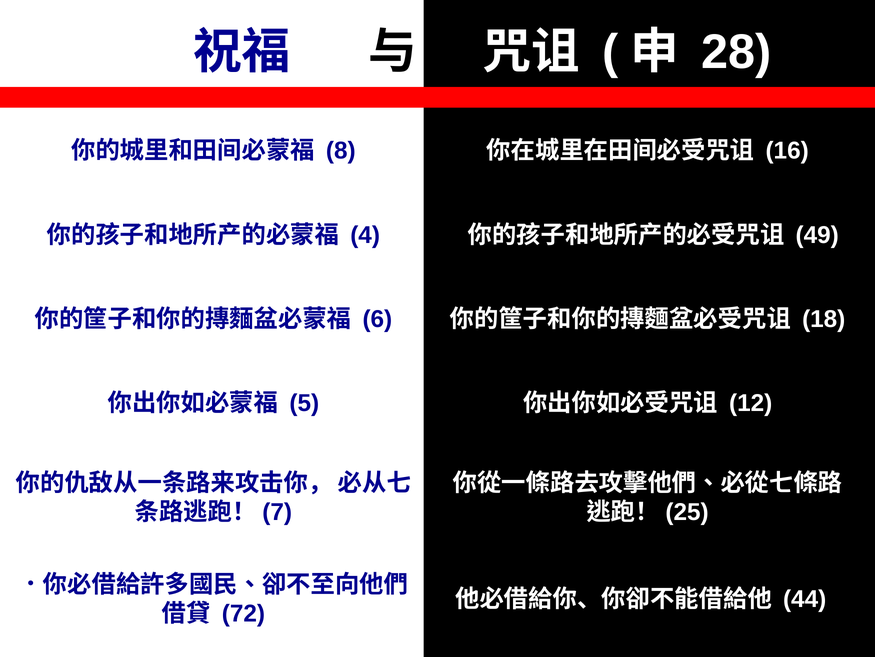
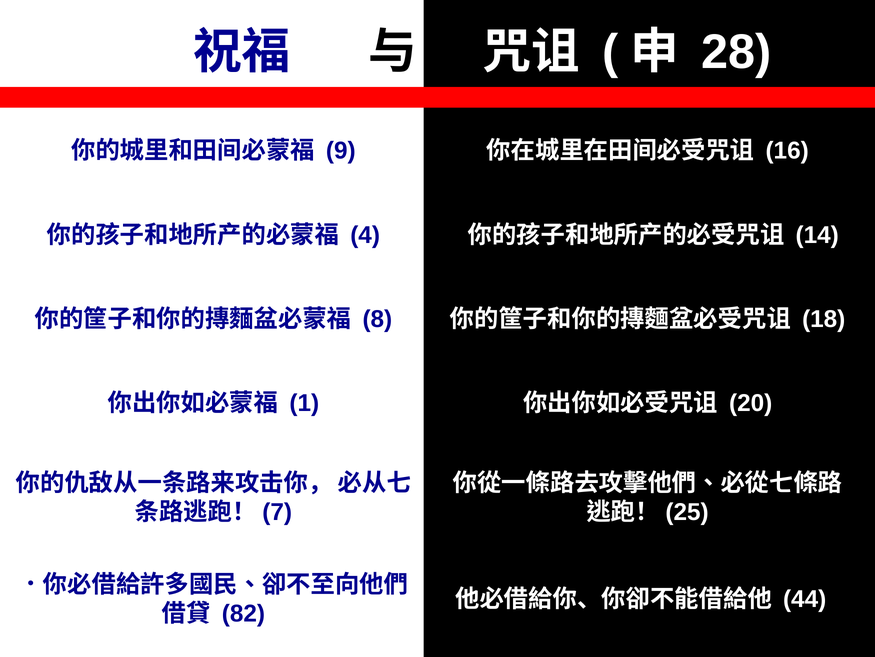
8: 8 -> 9
49: 49 -> 14
6: 6 -> 8
5: 5 -> 1
12: 12 -> 20
72: 72 -> 82
